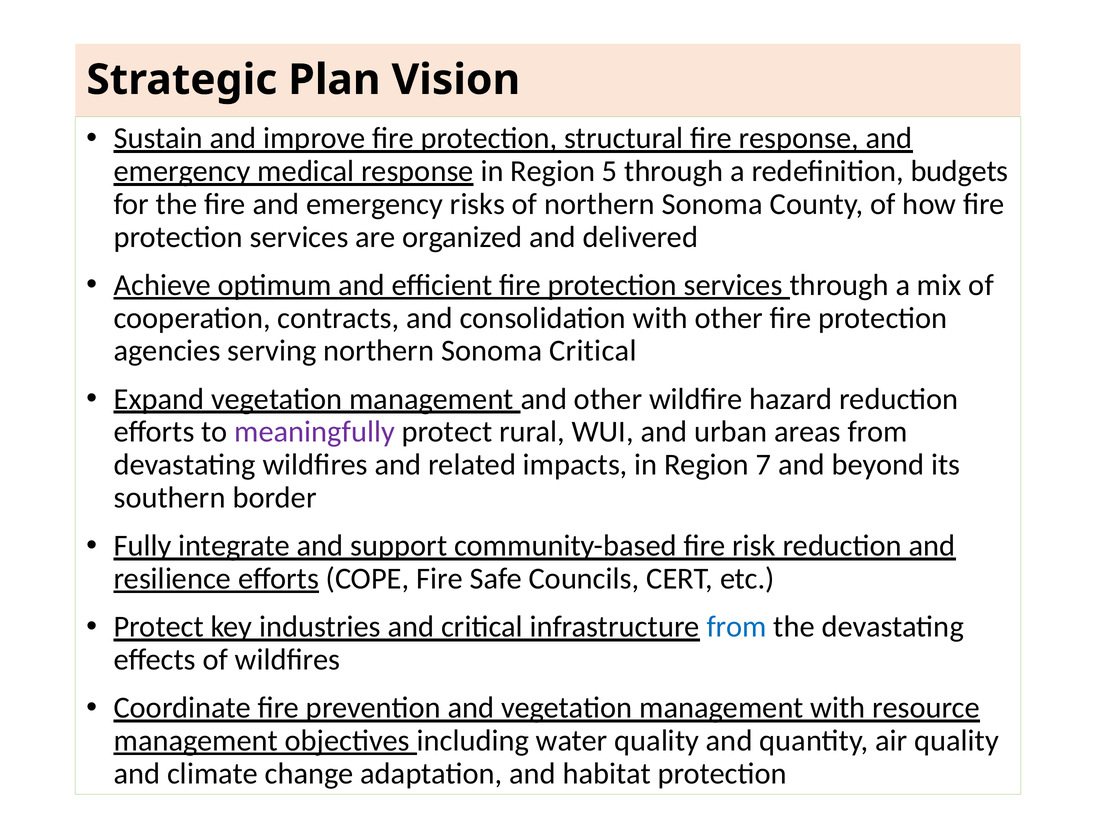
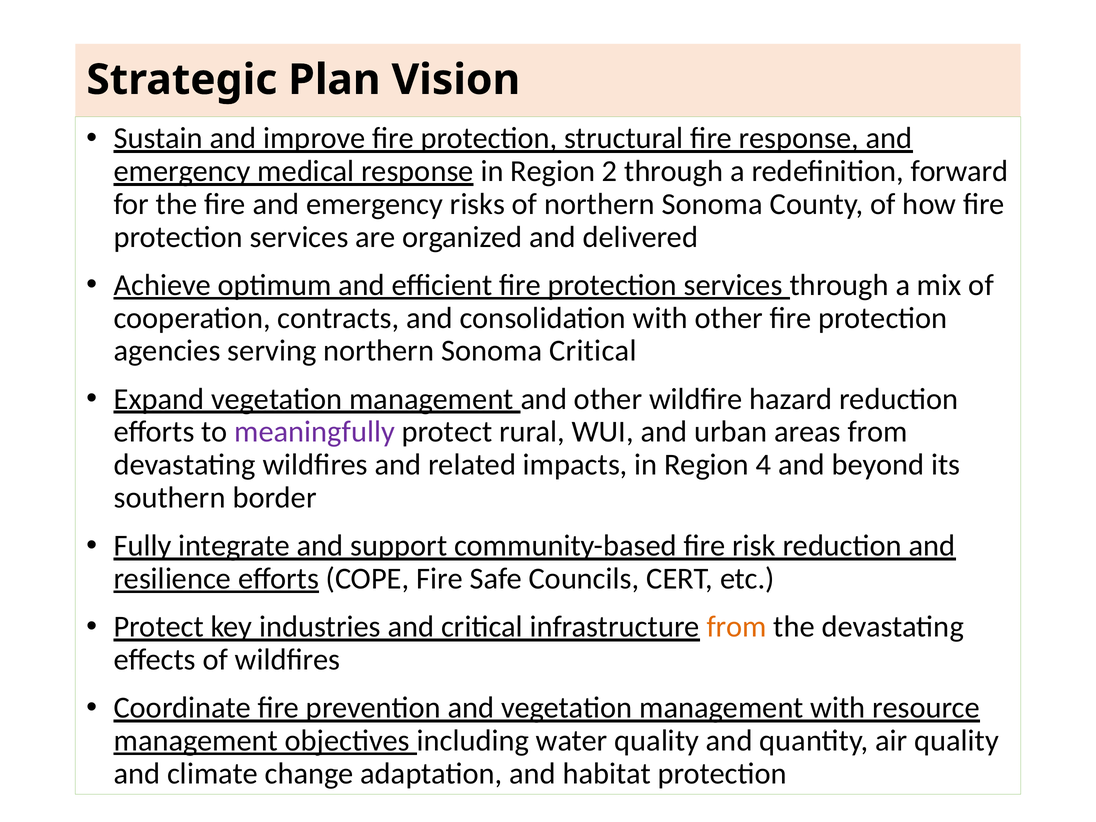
5: 5 -> 2
budgets: budgets -> forward
7: 7 -> 4
from at (737, 627) colour: blue -> orange
